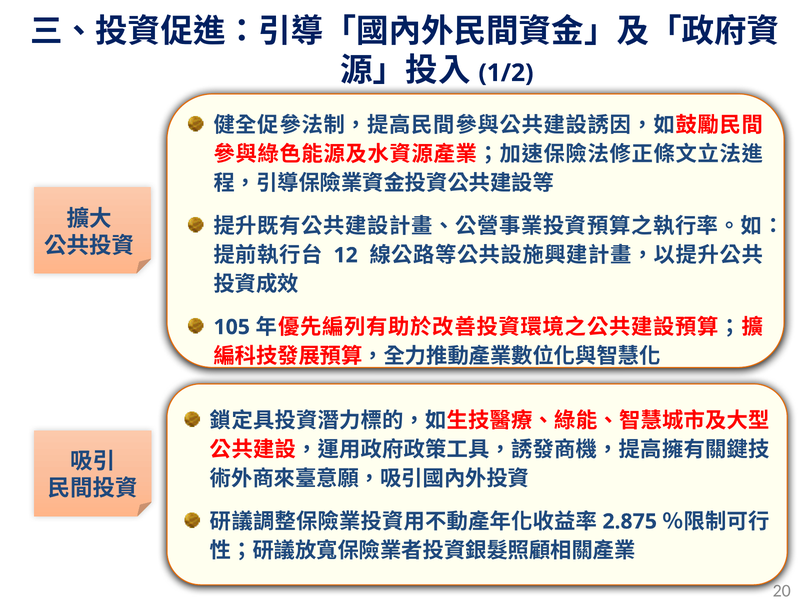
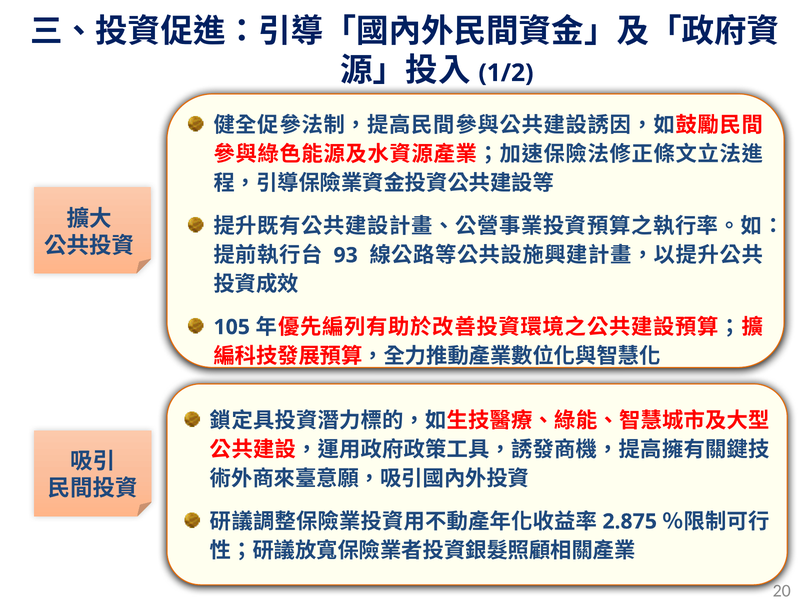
12: 12 -> 93
